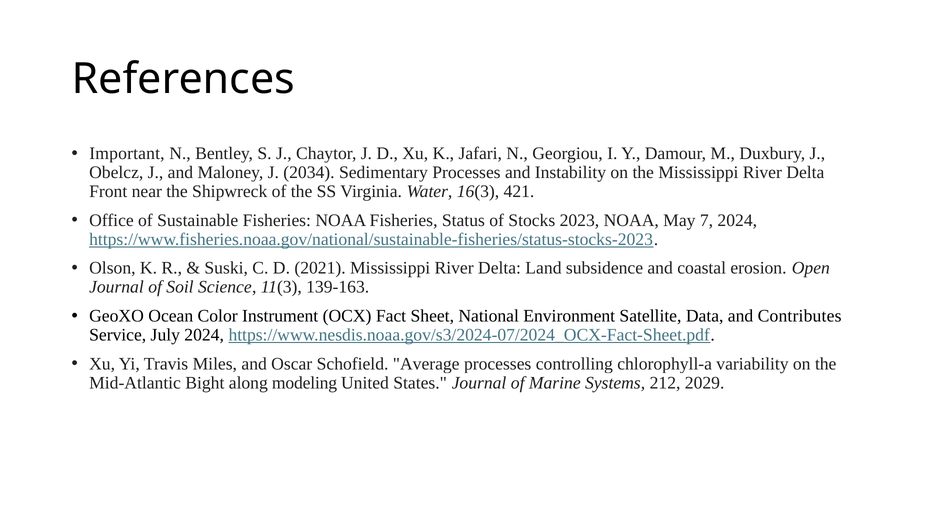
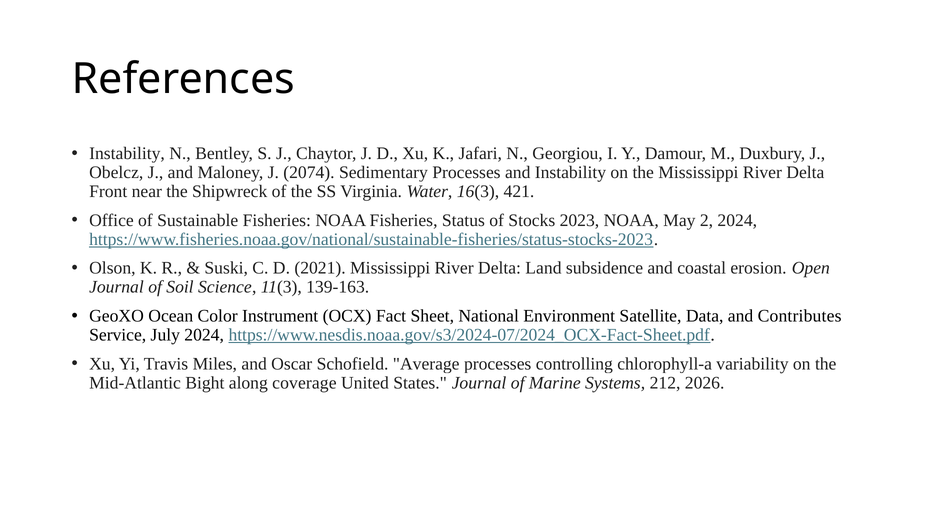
Important at (127, 154): Important -> Instability
2034: 2034 -> 2074
7: 7 -> 2
modeling: modeling -> coverage
2029: 2029 -> 2026
